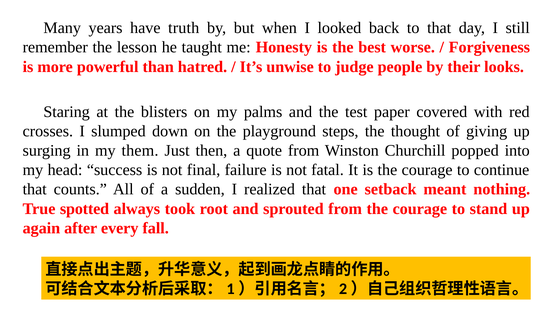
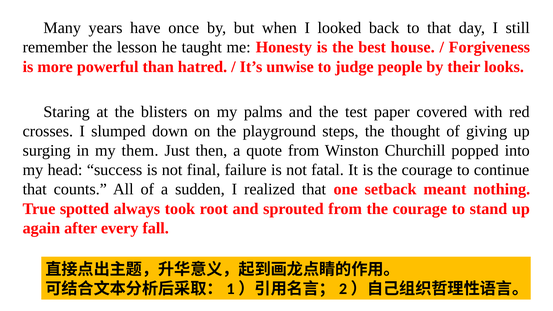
truth: truth -> once
worse: worse -> house
